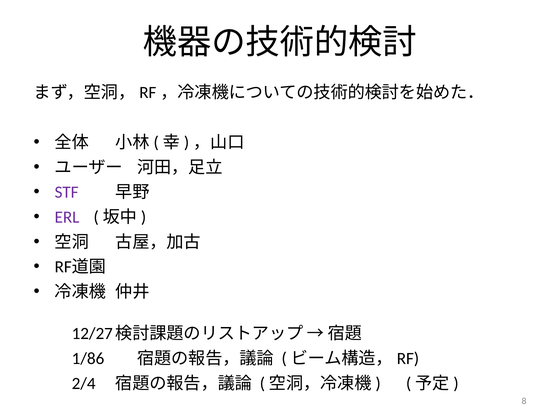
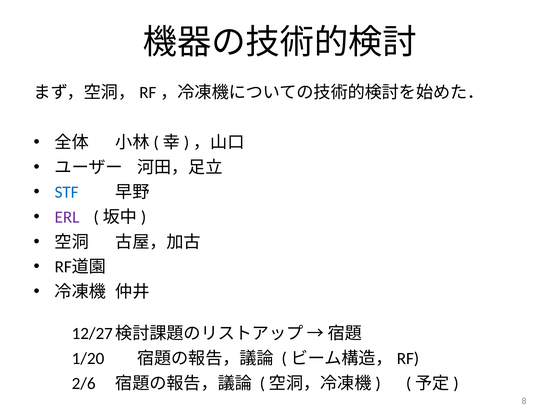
STF colour: purple -> blue
1/86: 1/86 -> 1/20
2/4: 2/4 -> 2/6
